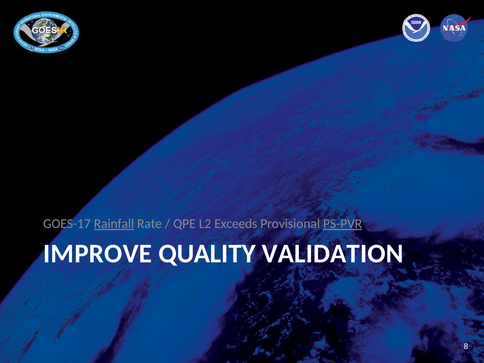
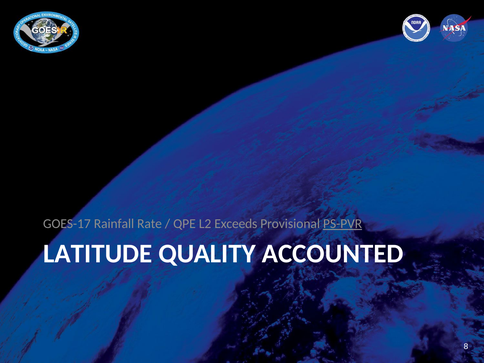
Rainfall underline: present -> none
IMPROVE: IMPROVE -> LATITUDE
VALIDATION: VALIDATION -> ACCOUNTED
